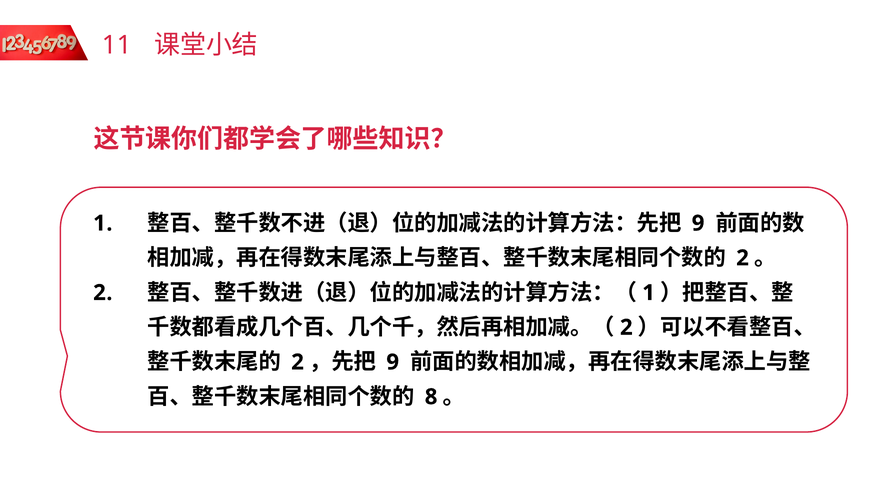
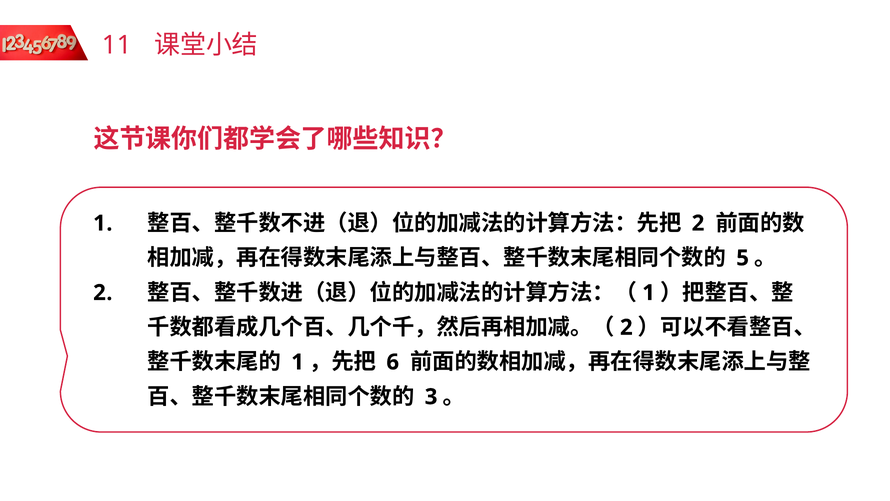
9 at (698, 223): 9 -> 2
2 at (743, 258): 2 -> 5
2 at (298, 362): 2 -> 1
9 at (393, 362): 9 -> 6
8: 8 -> 3
